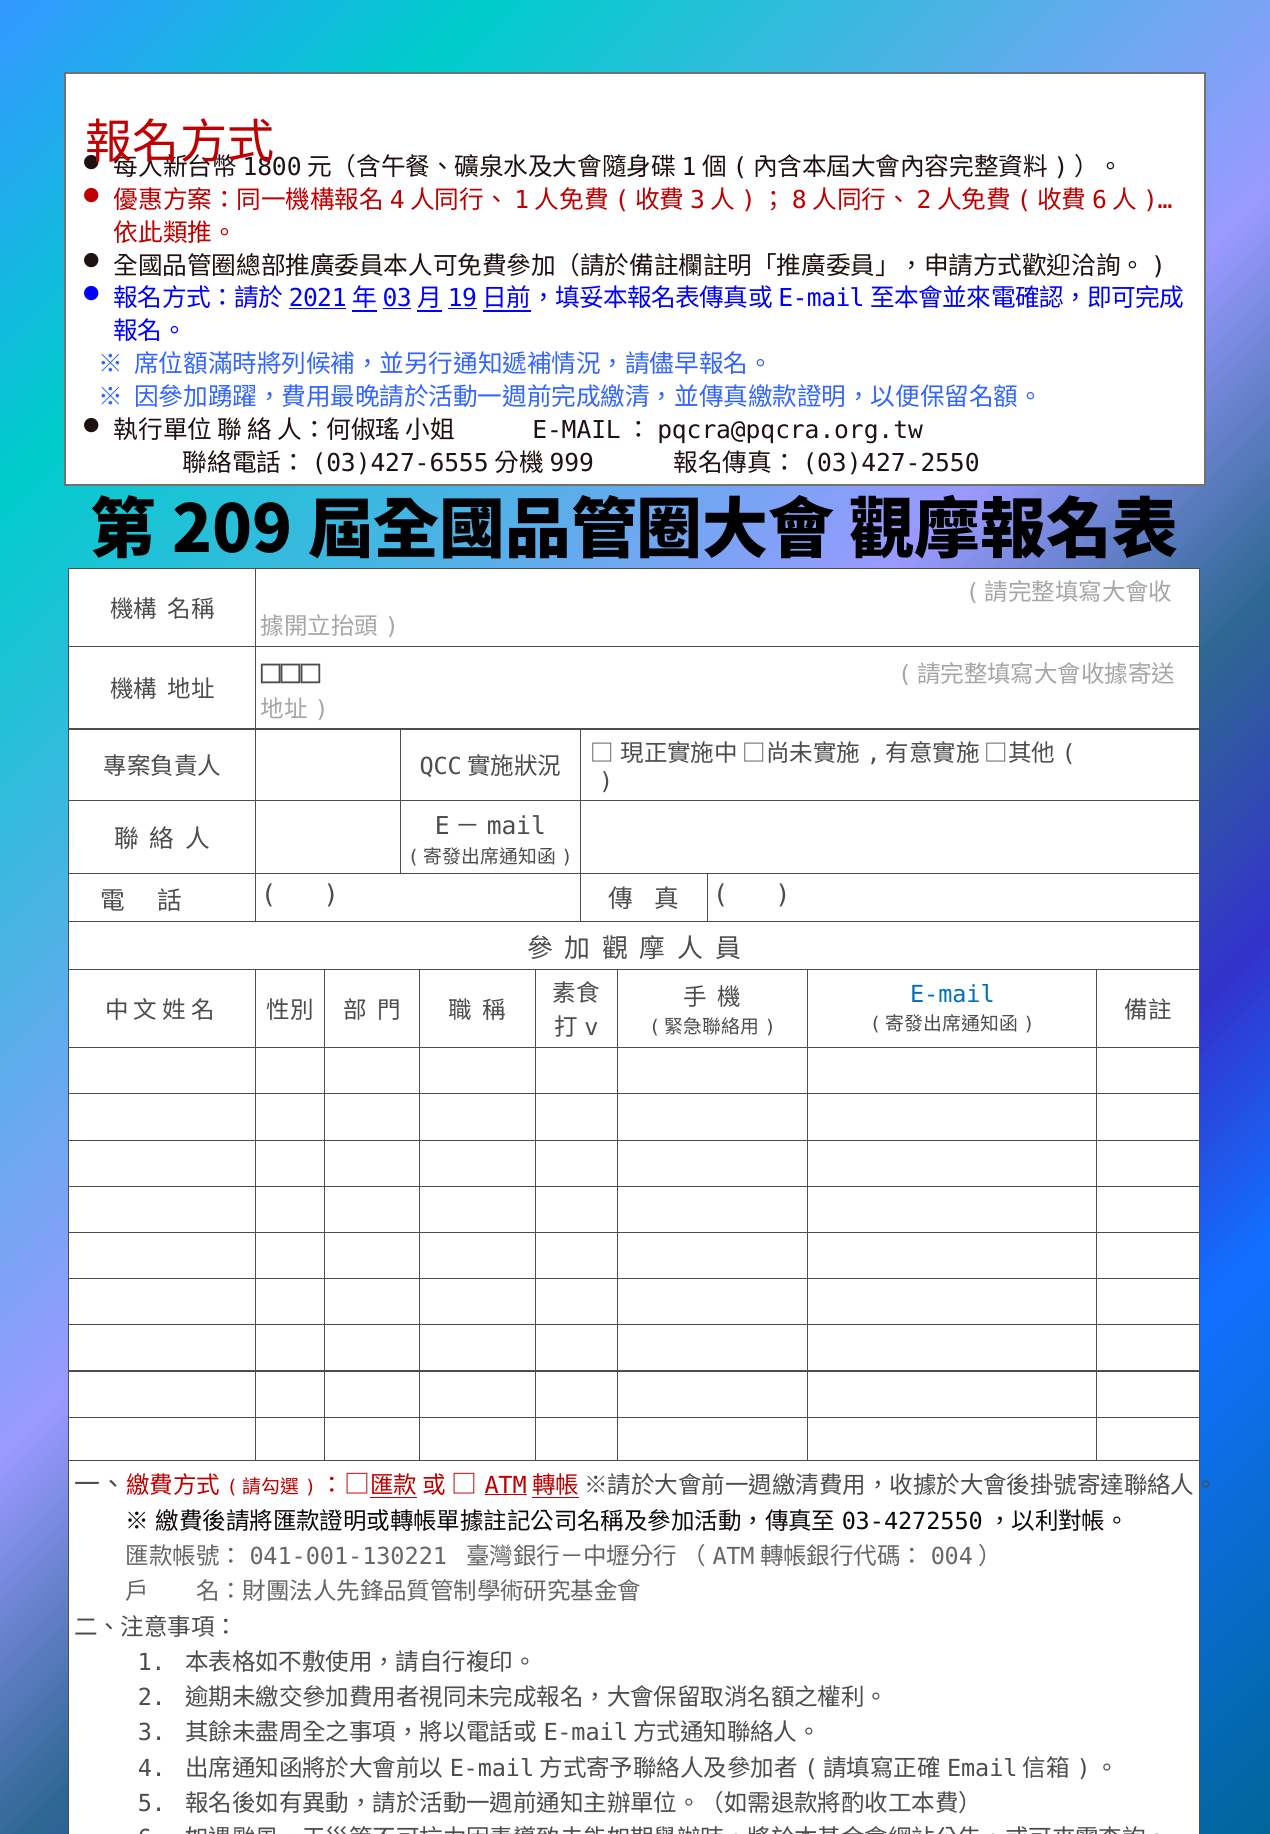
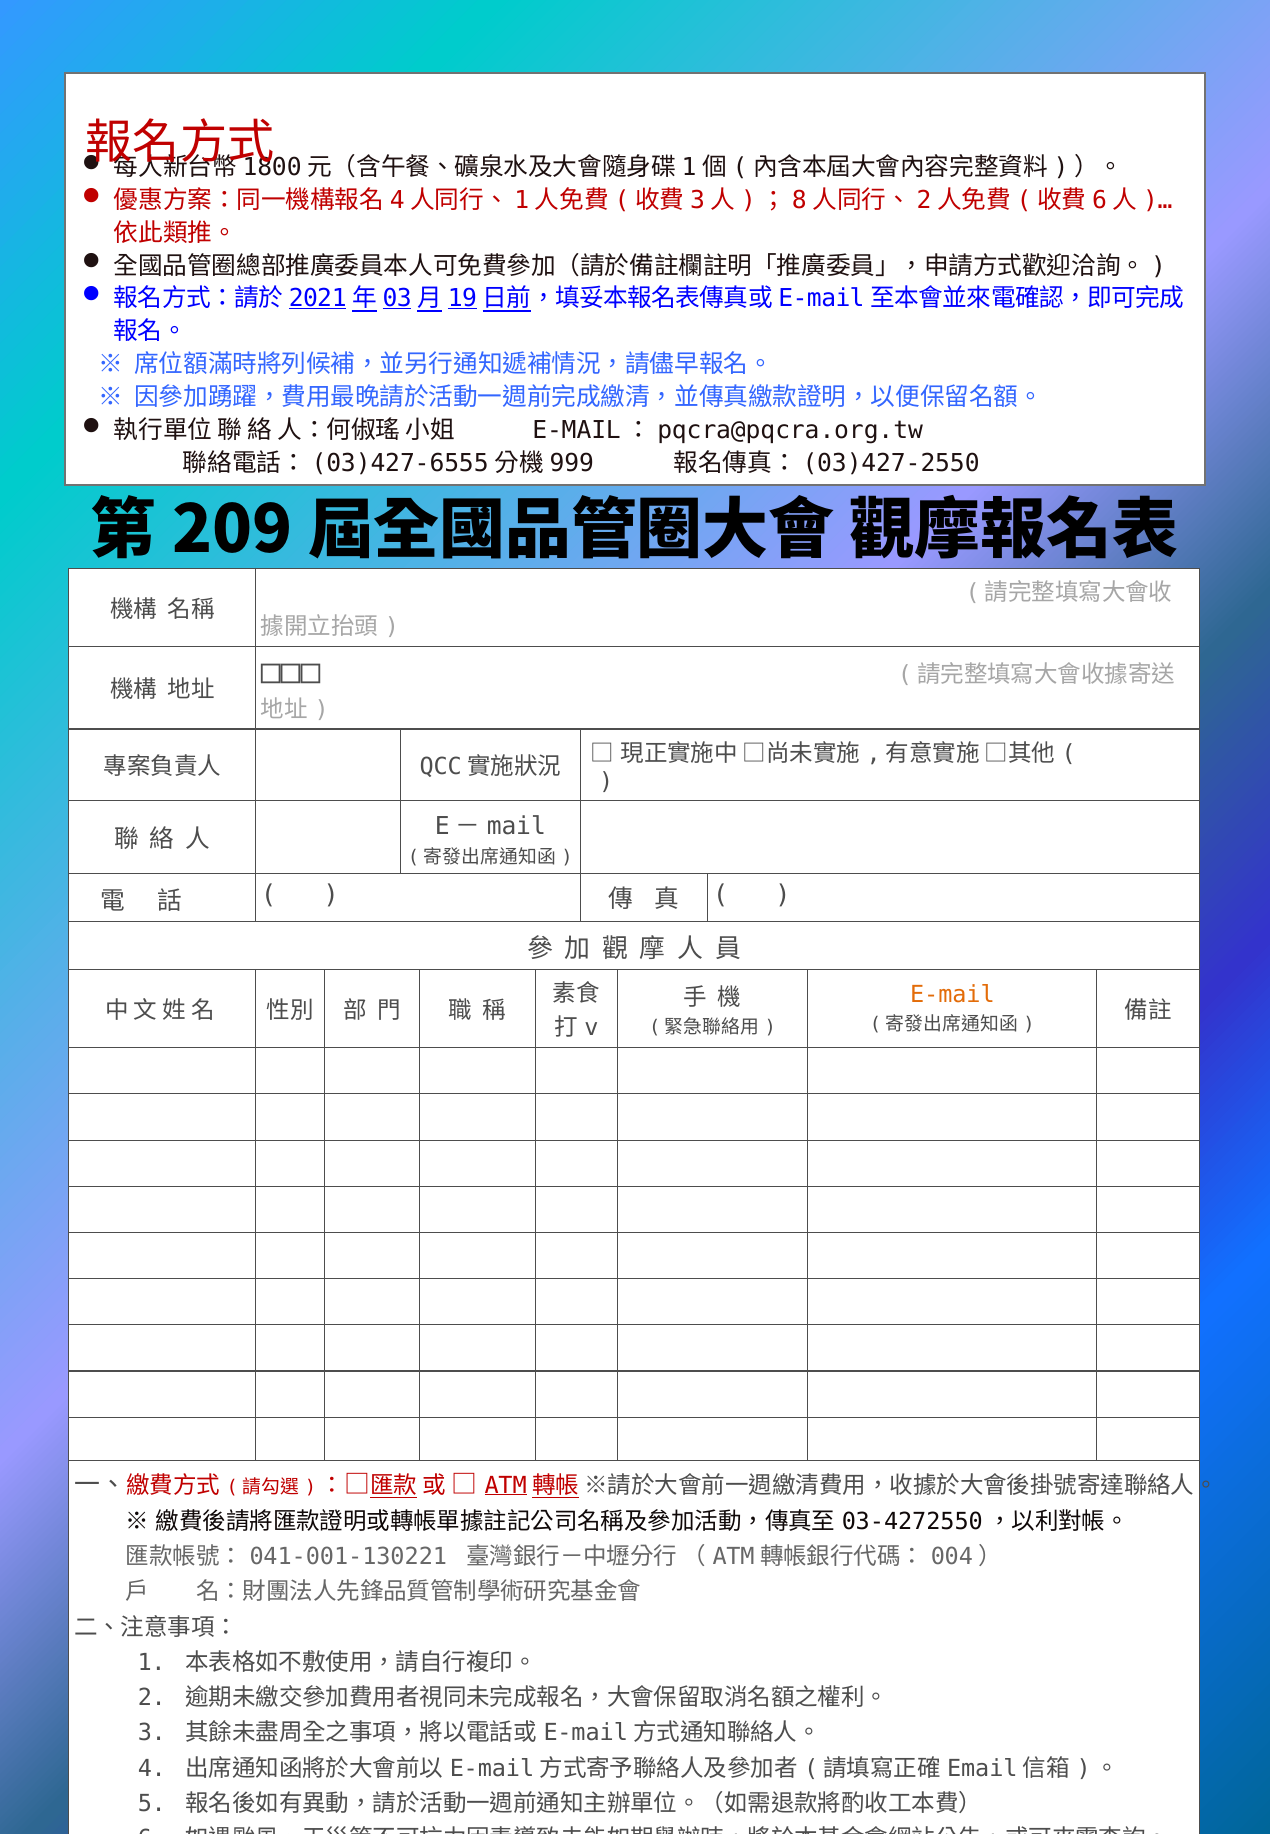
E-mail colour: blue -> orange
